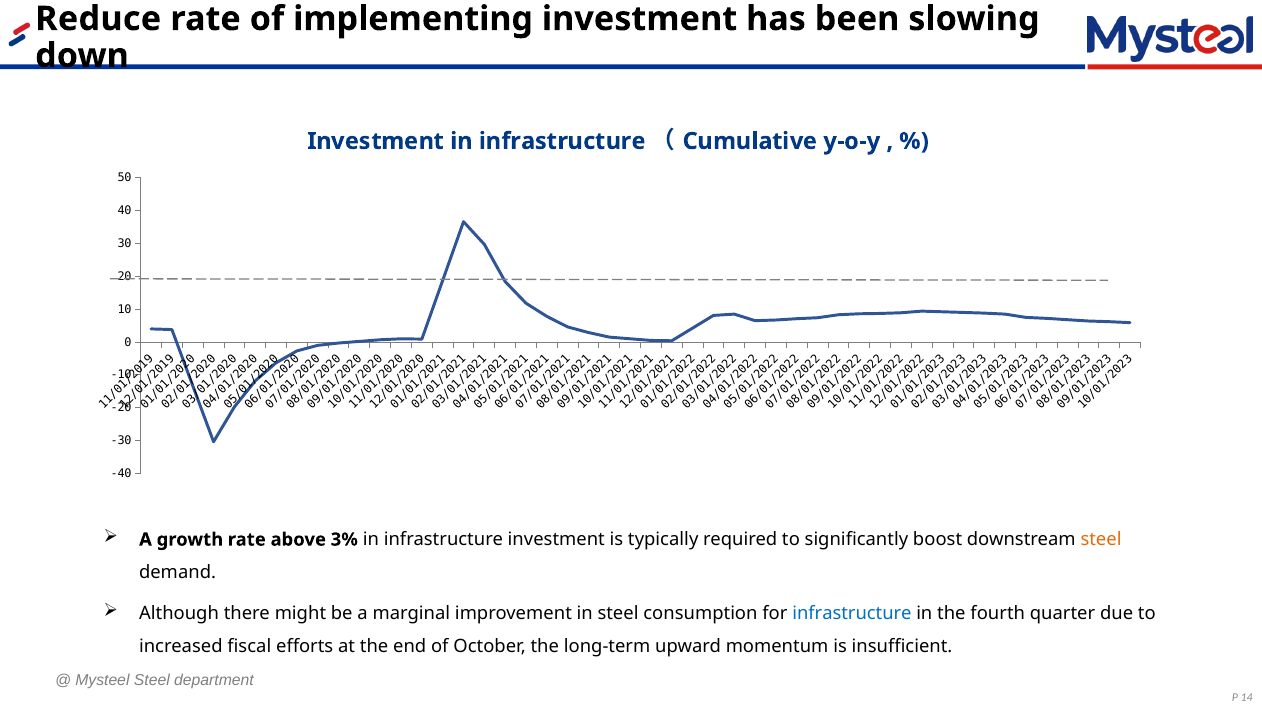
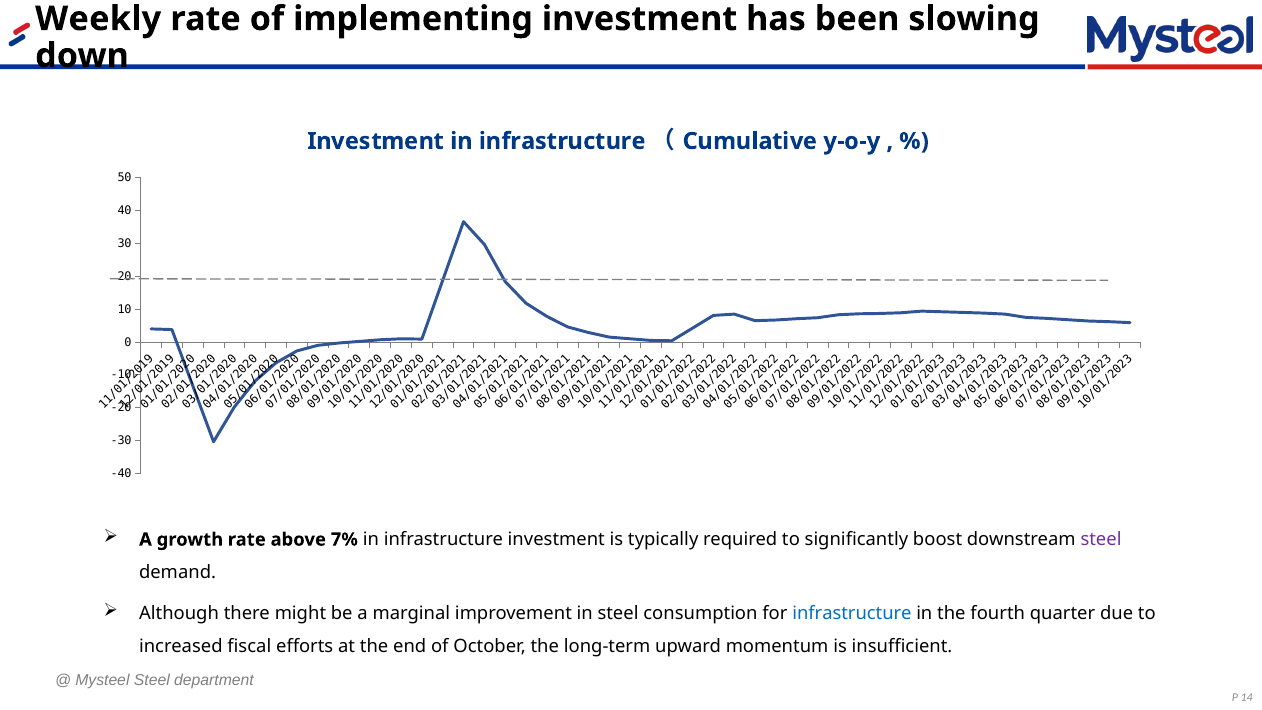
Reduce: Reduce -> Weekly
3%: 3% -> 7%
steel at (1101, 539) colour: orange -> purple
